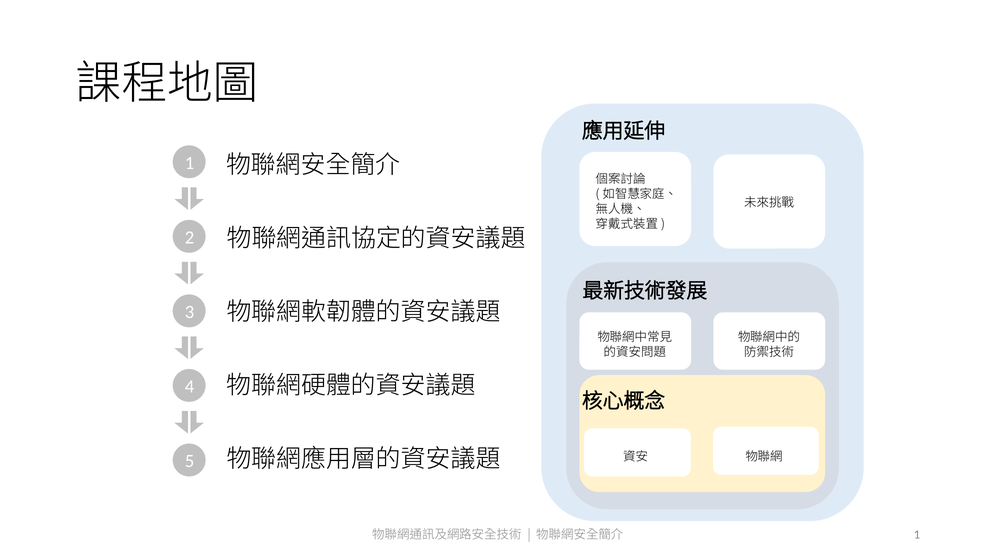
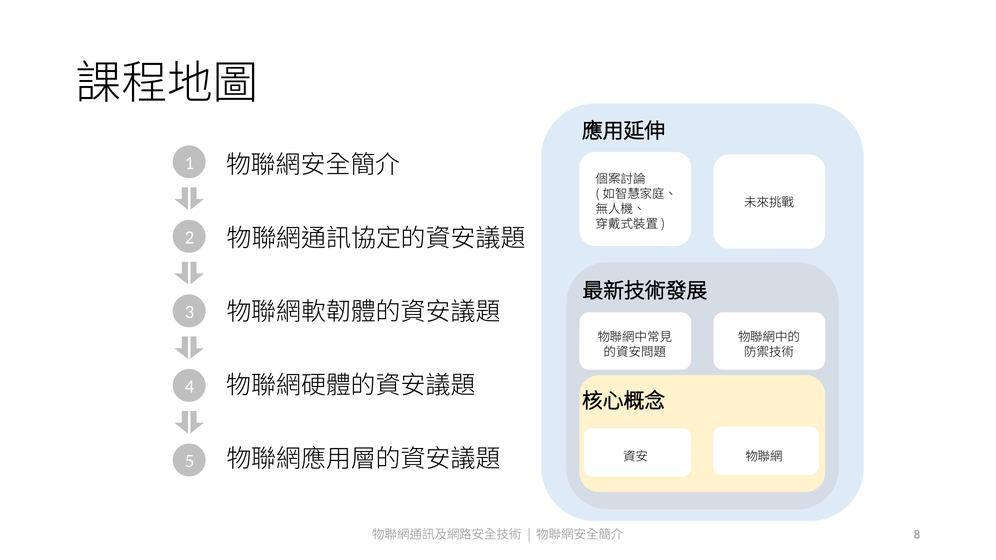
1 at (917, 535): 1 -> 8
